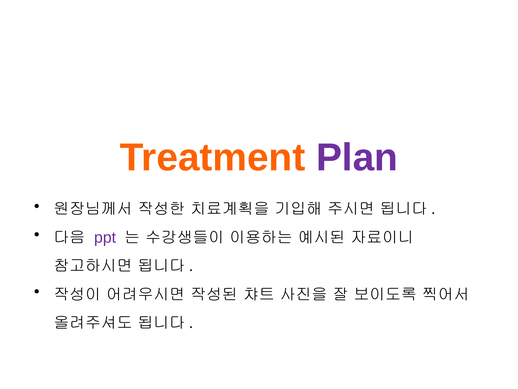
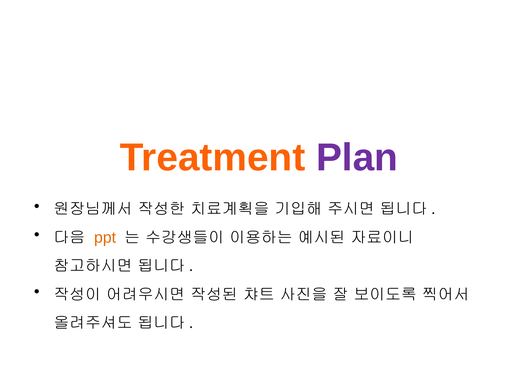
ppt colour: purple -> orange
